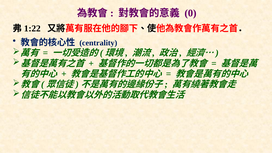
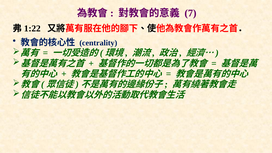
0: 0 -> 7
